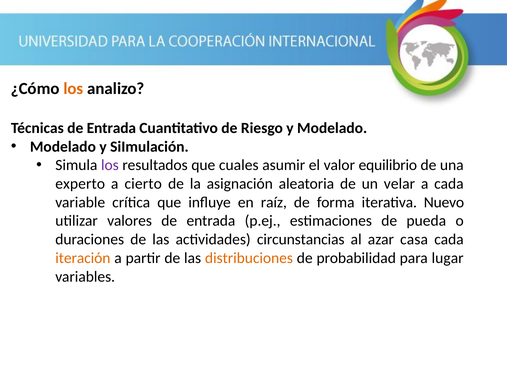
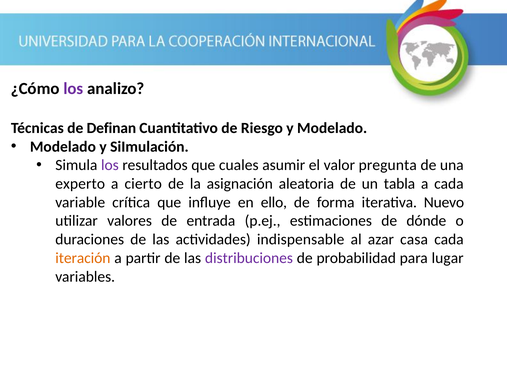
los at (73, 88) colour: orange -> purple
Técnicas de Entrada: Entrada -> Definan
equilibrio: equilibrio -> pregunta
velar: velar -> tabla
raíz: raíz -> ello
pueda: pueda -> dónde
circunstancias: circunstancias -> indispensable
distribuciones colour: orange -> purple
